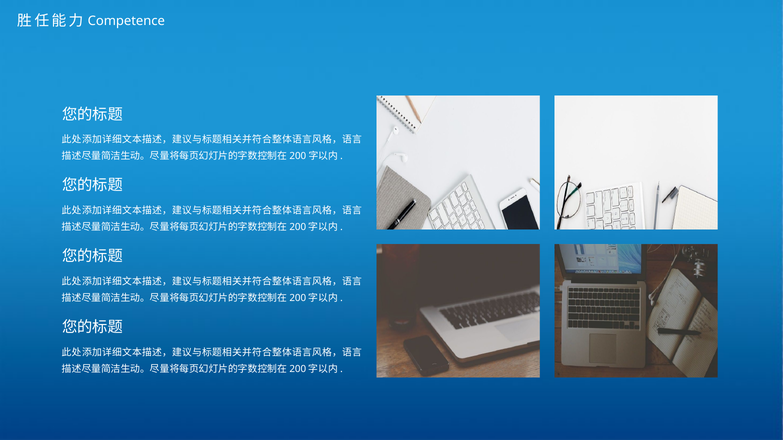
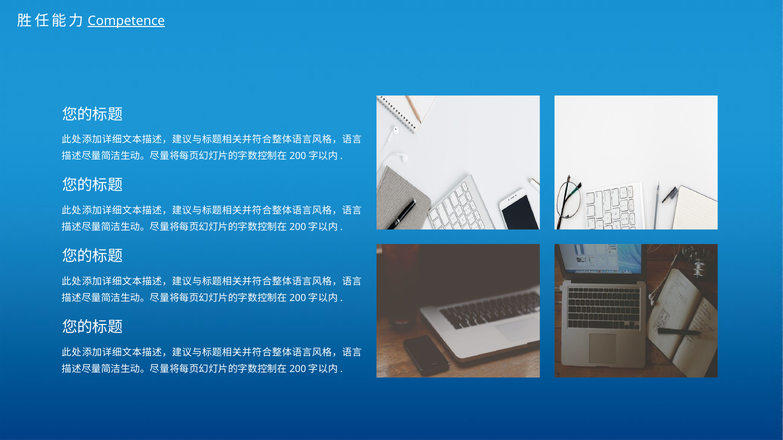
Competence underline: none -> present
